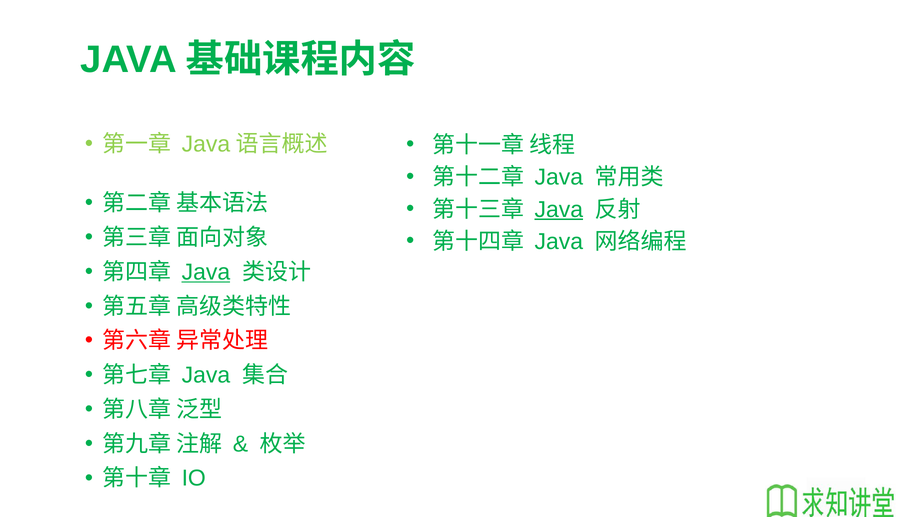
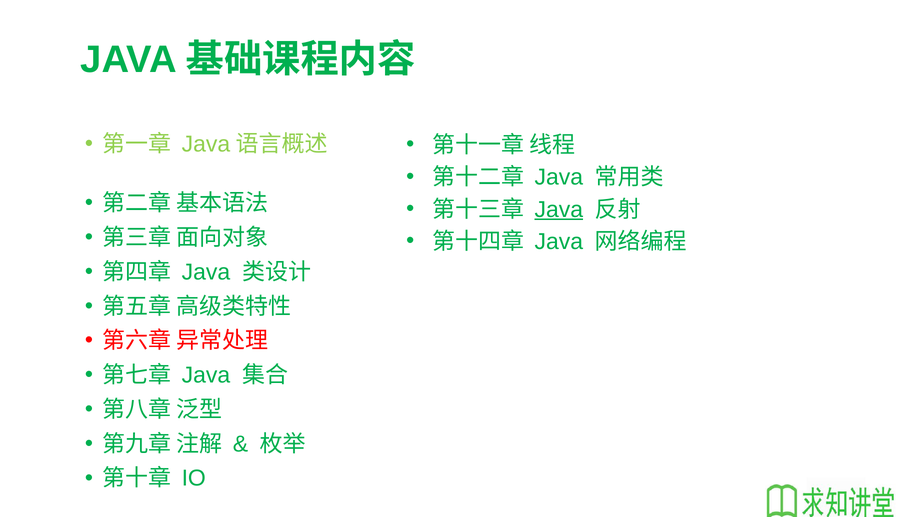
Java at (206, 272) underline: present -> none
